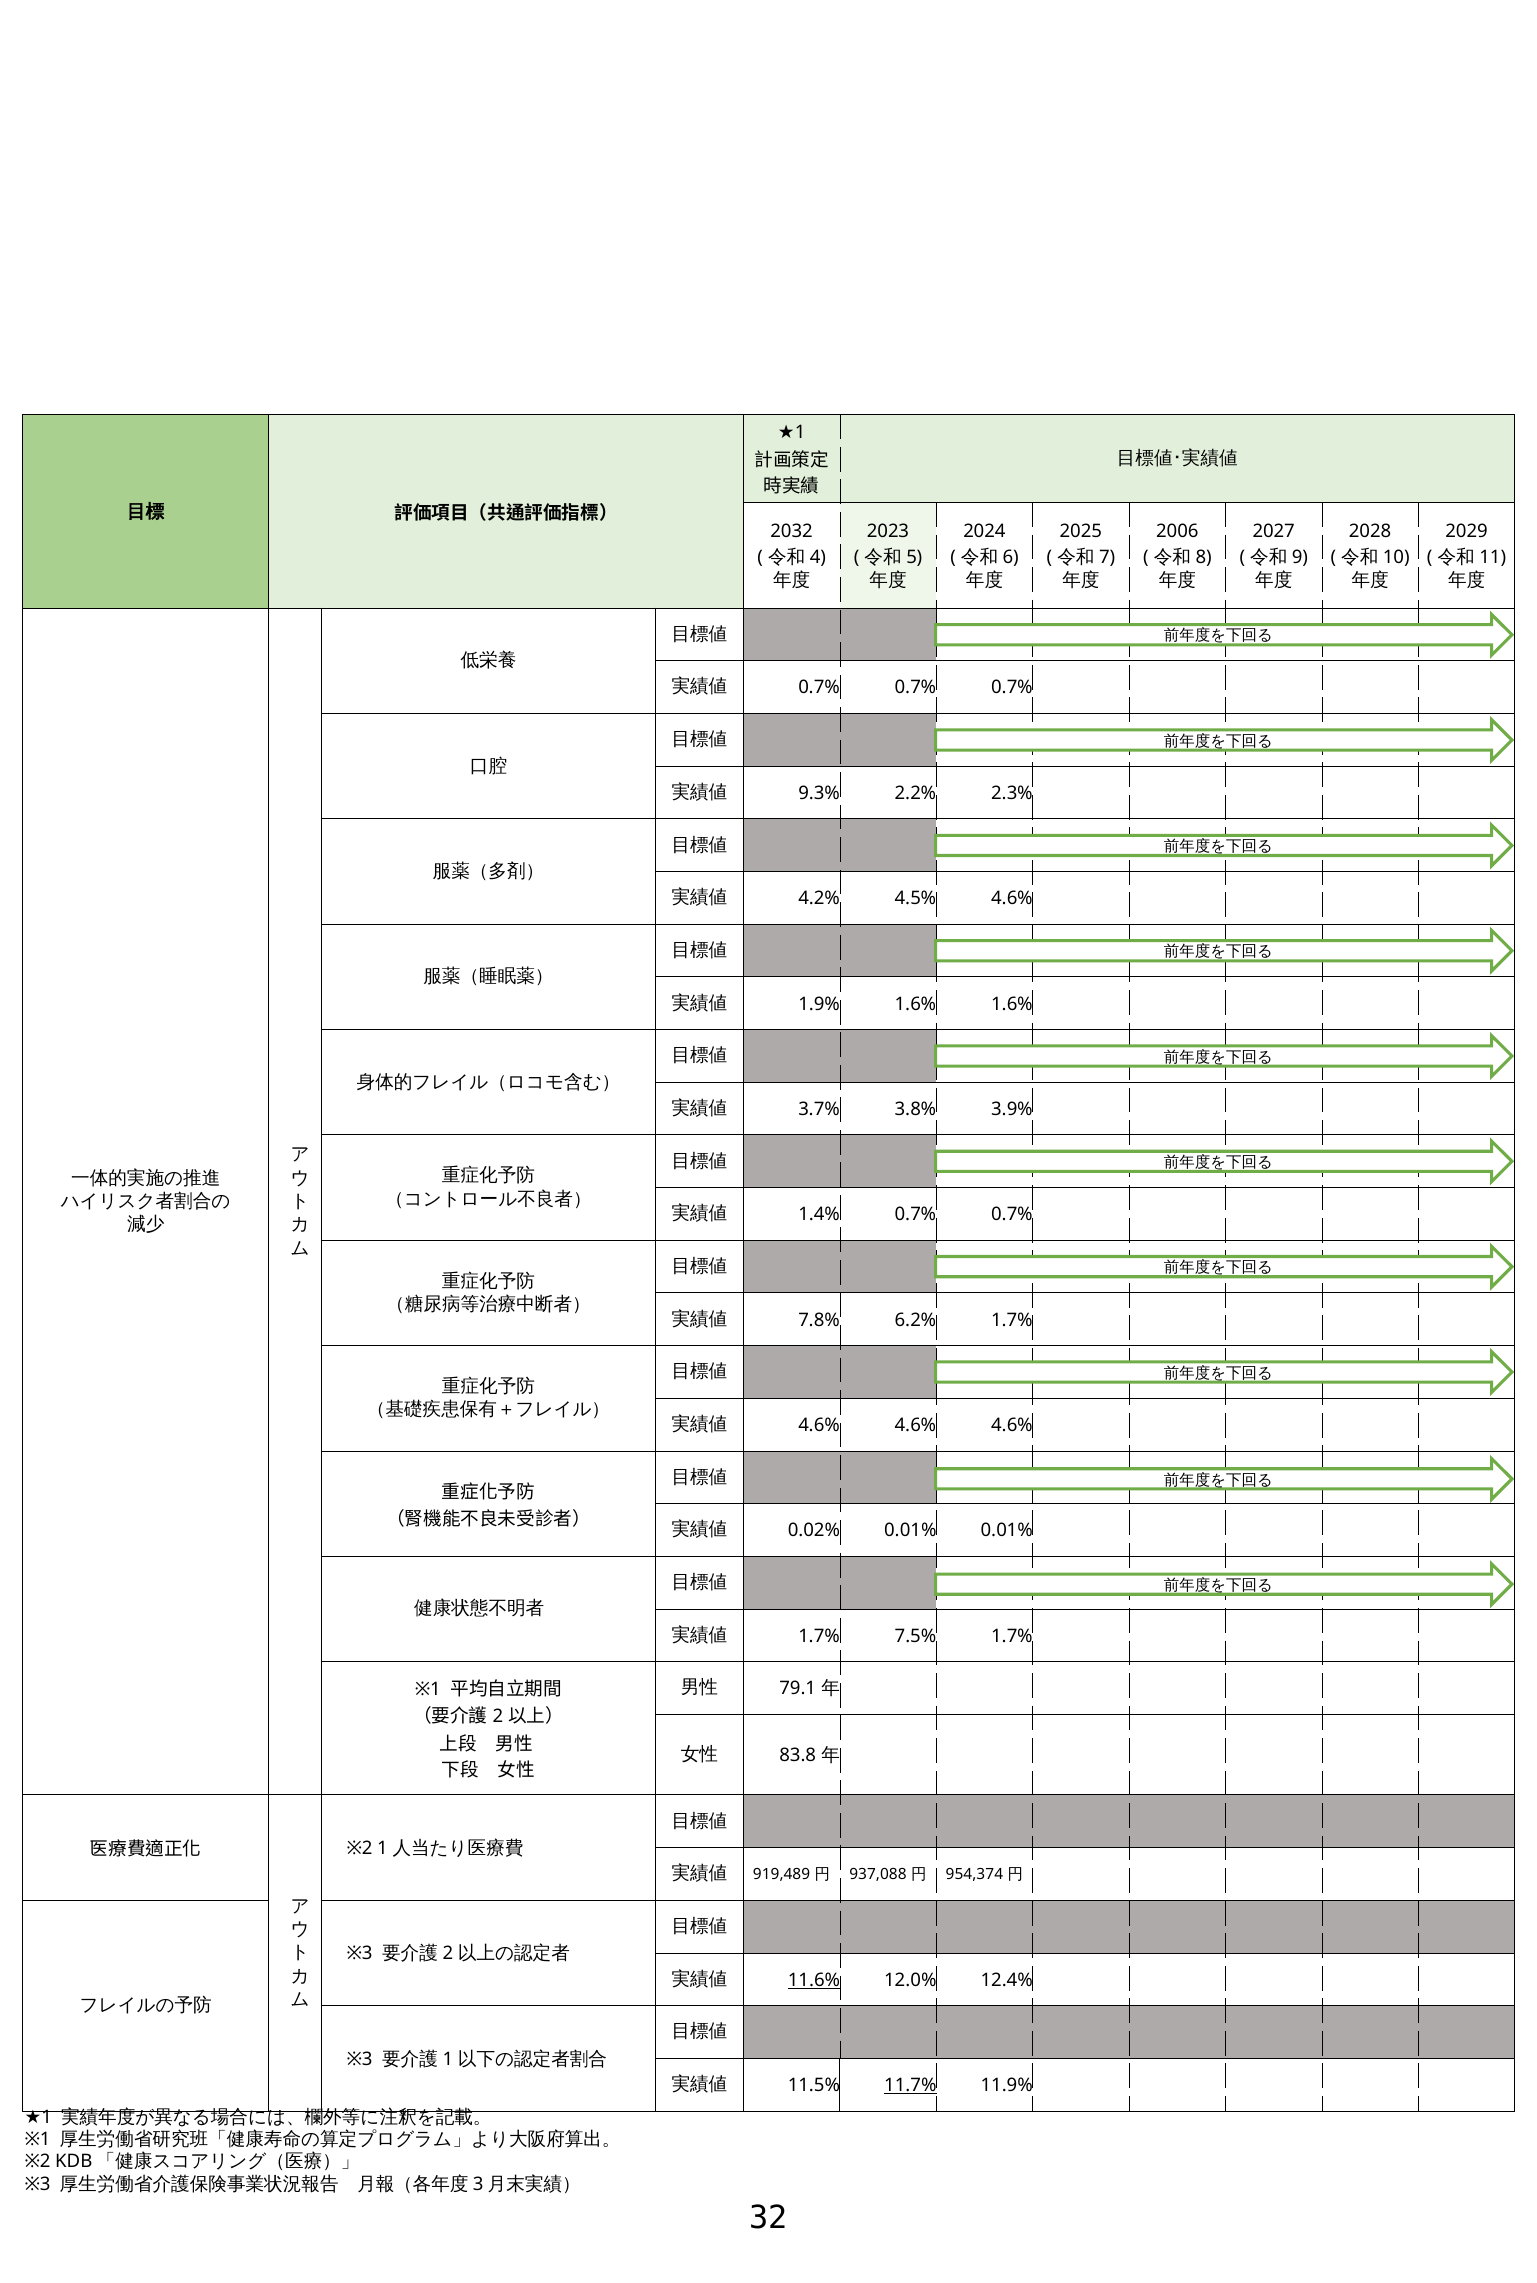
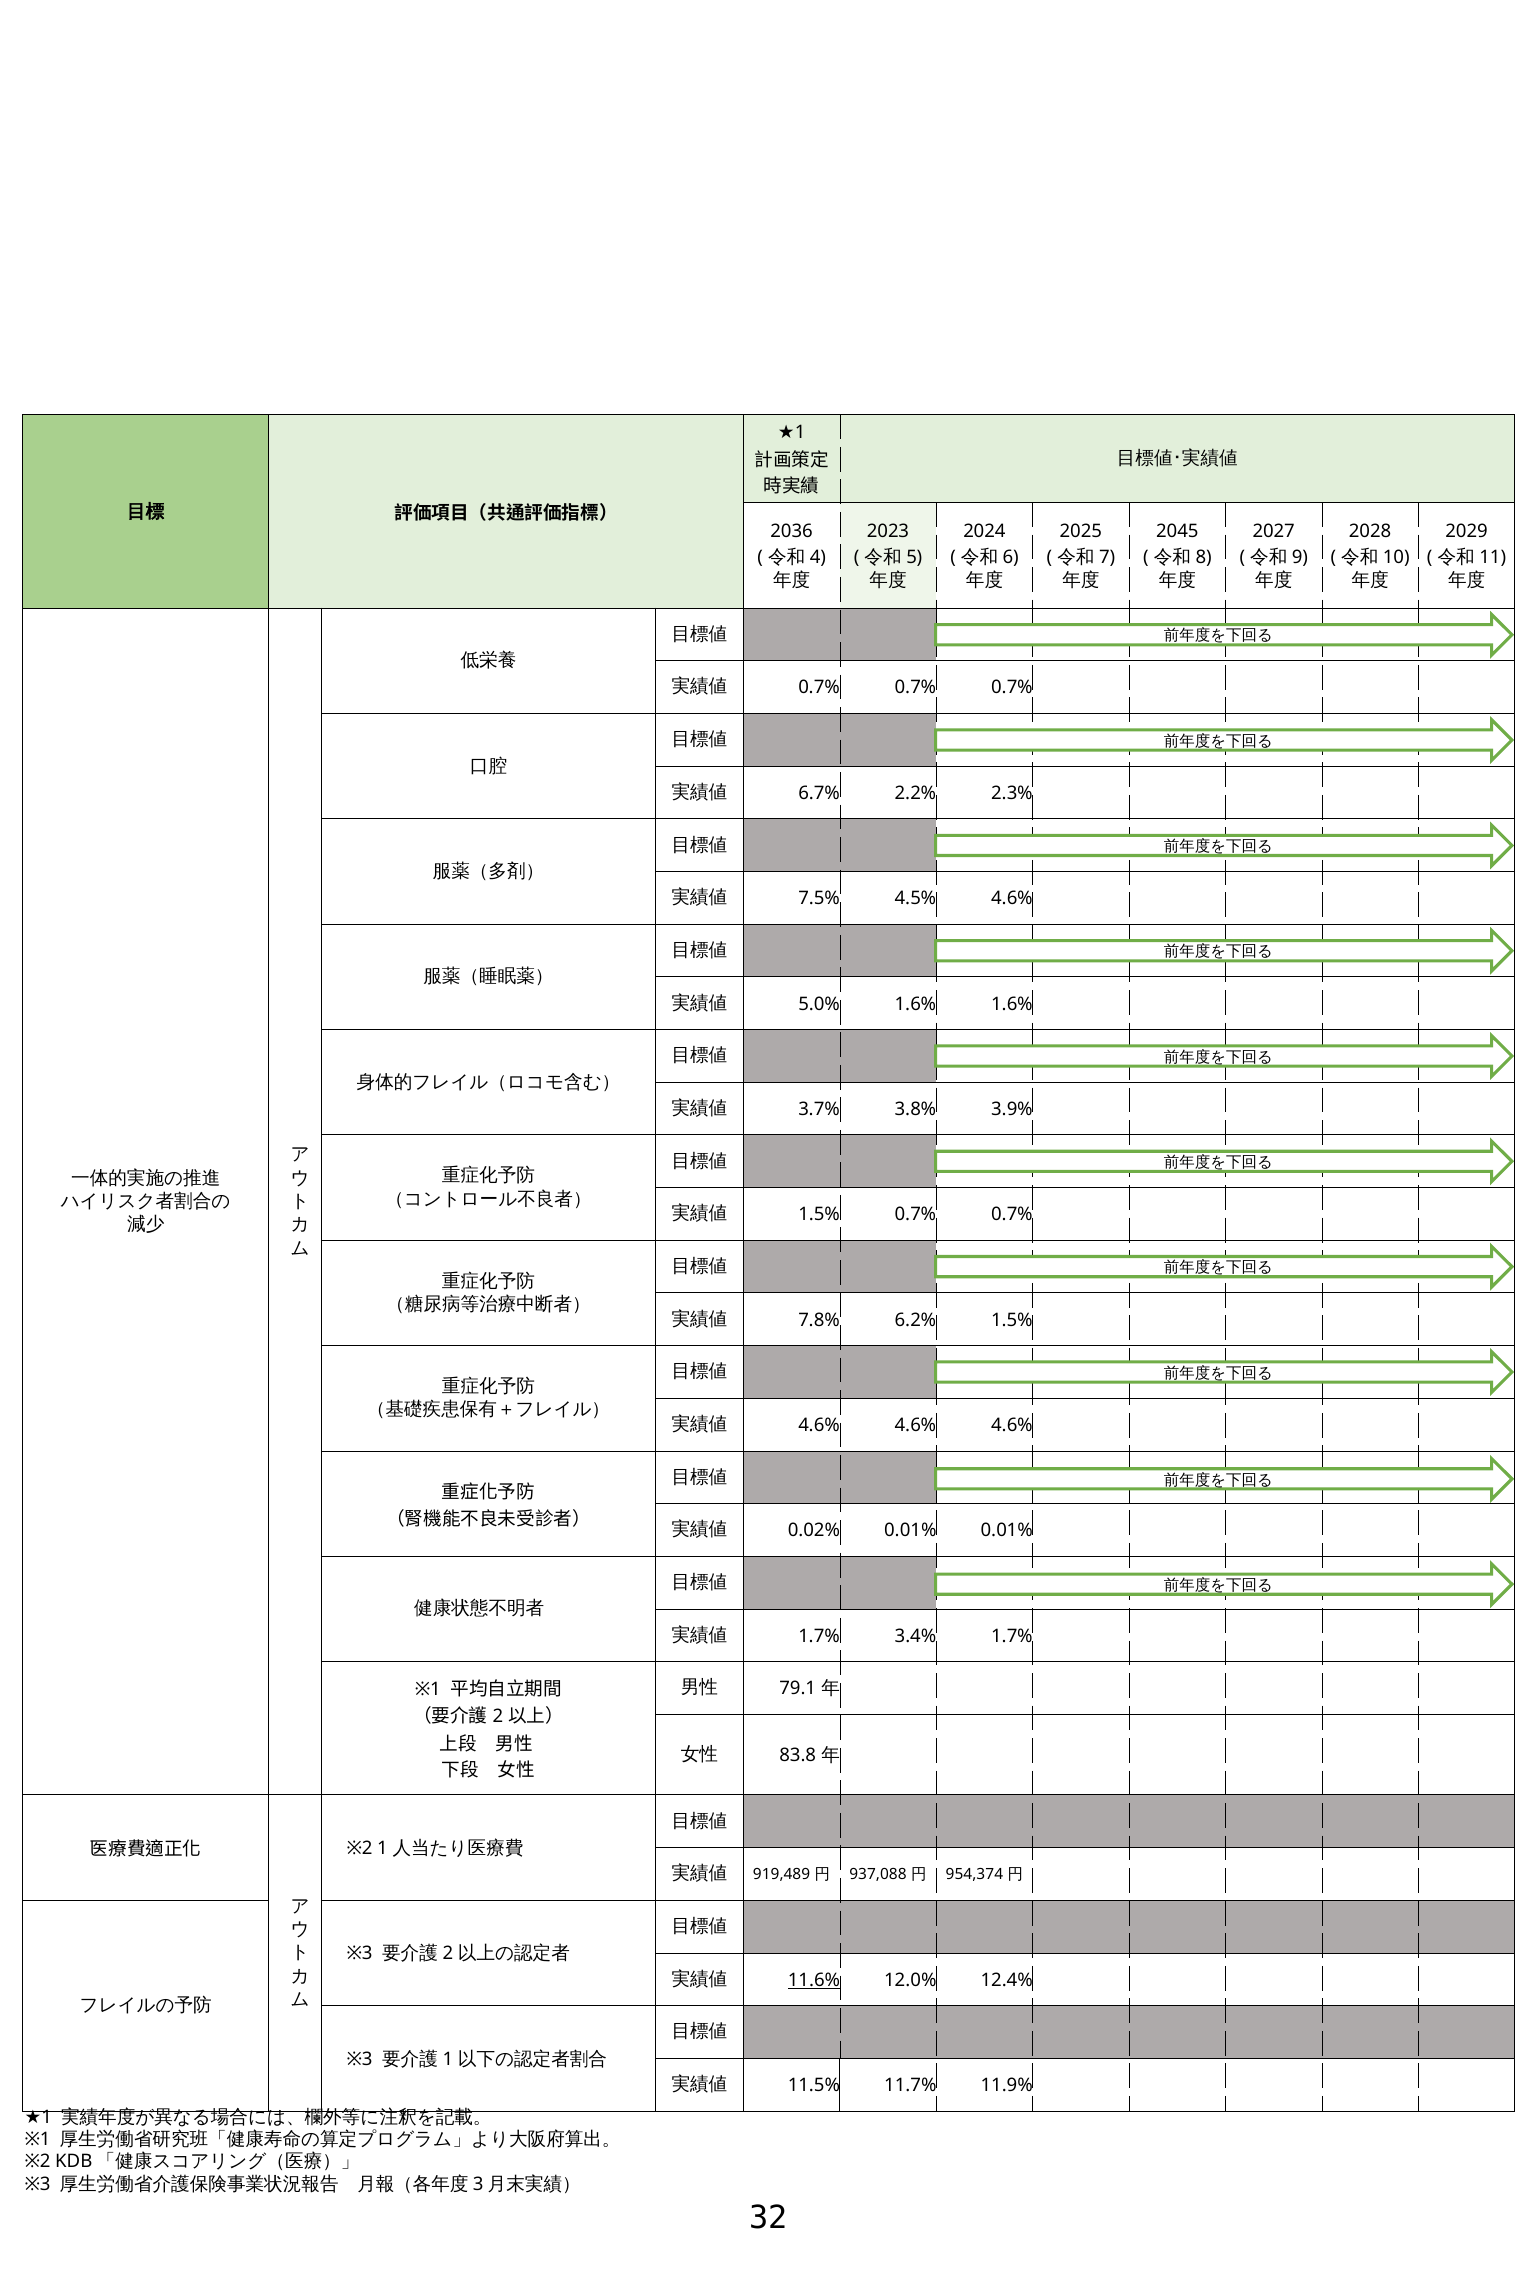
2032: 2032 -> 2036
2006: 2006 -> 2045
9.3%: 9.3% -> 6.7%
4.2%: 4.2% -> 7.5%
1.9%: 1.9% -> 5.0%
1.4% at (819, 1215): 1.4% -> 1.5%
6.2% 1.7%: 1.7% -> 1.5%
7.5%: 7.5% -> 3.4%
11.7% underline: present -> none
